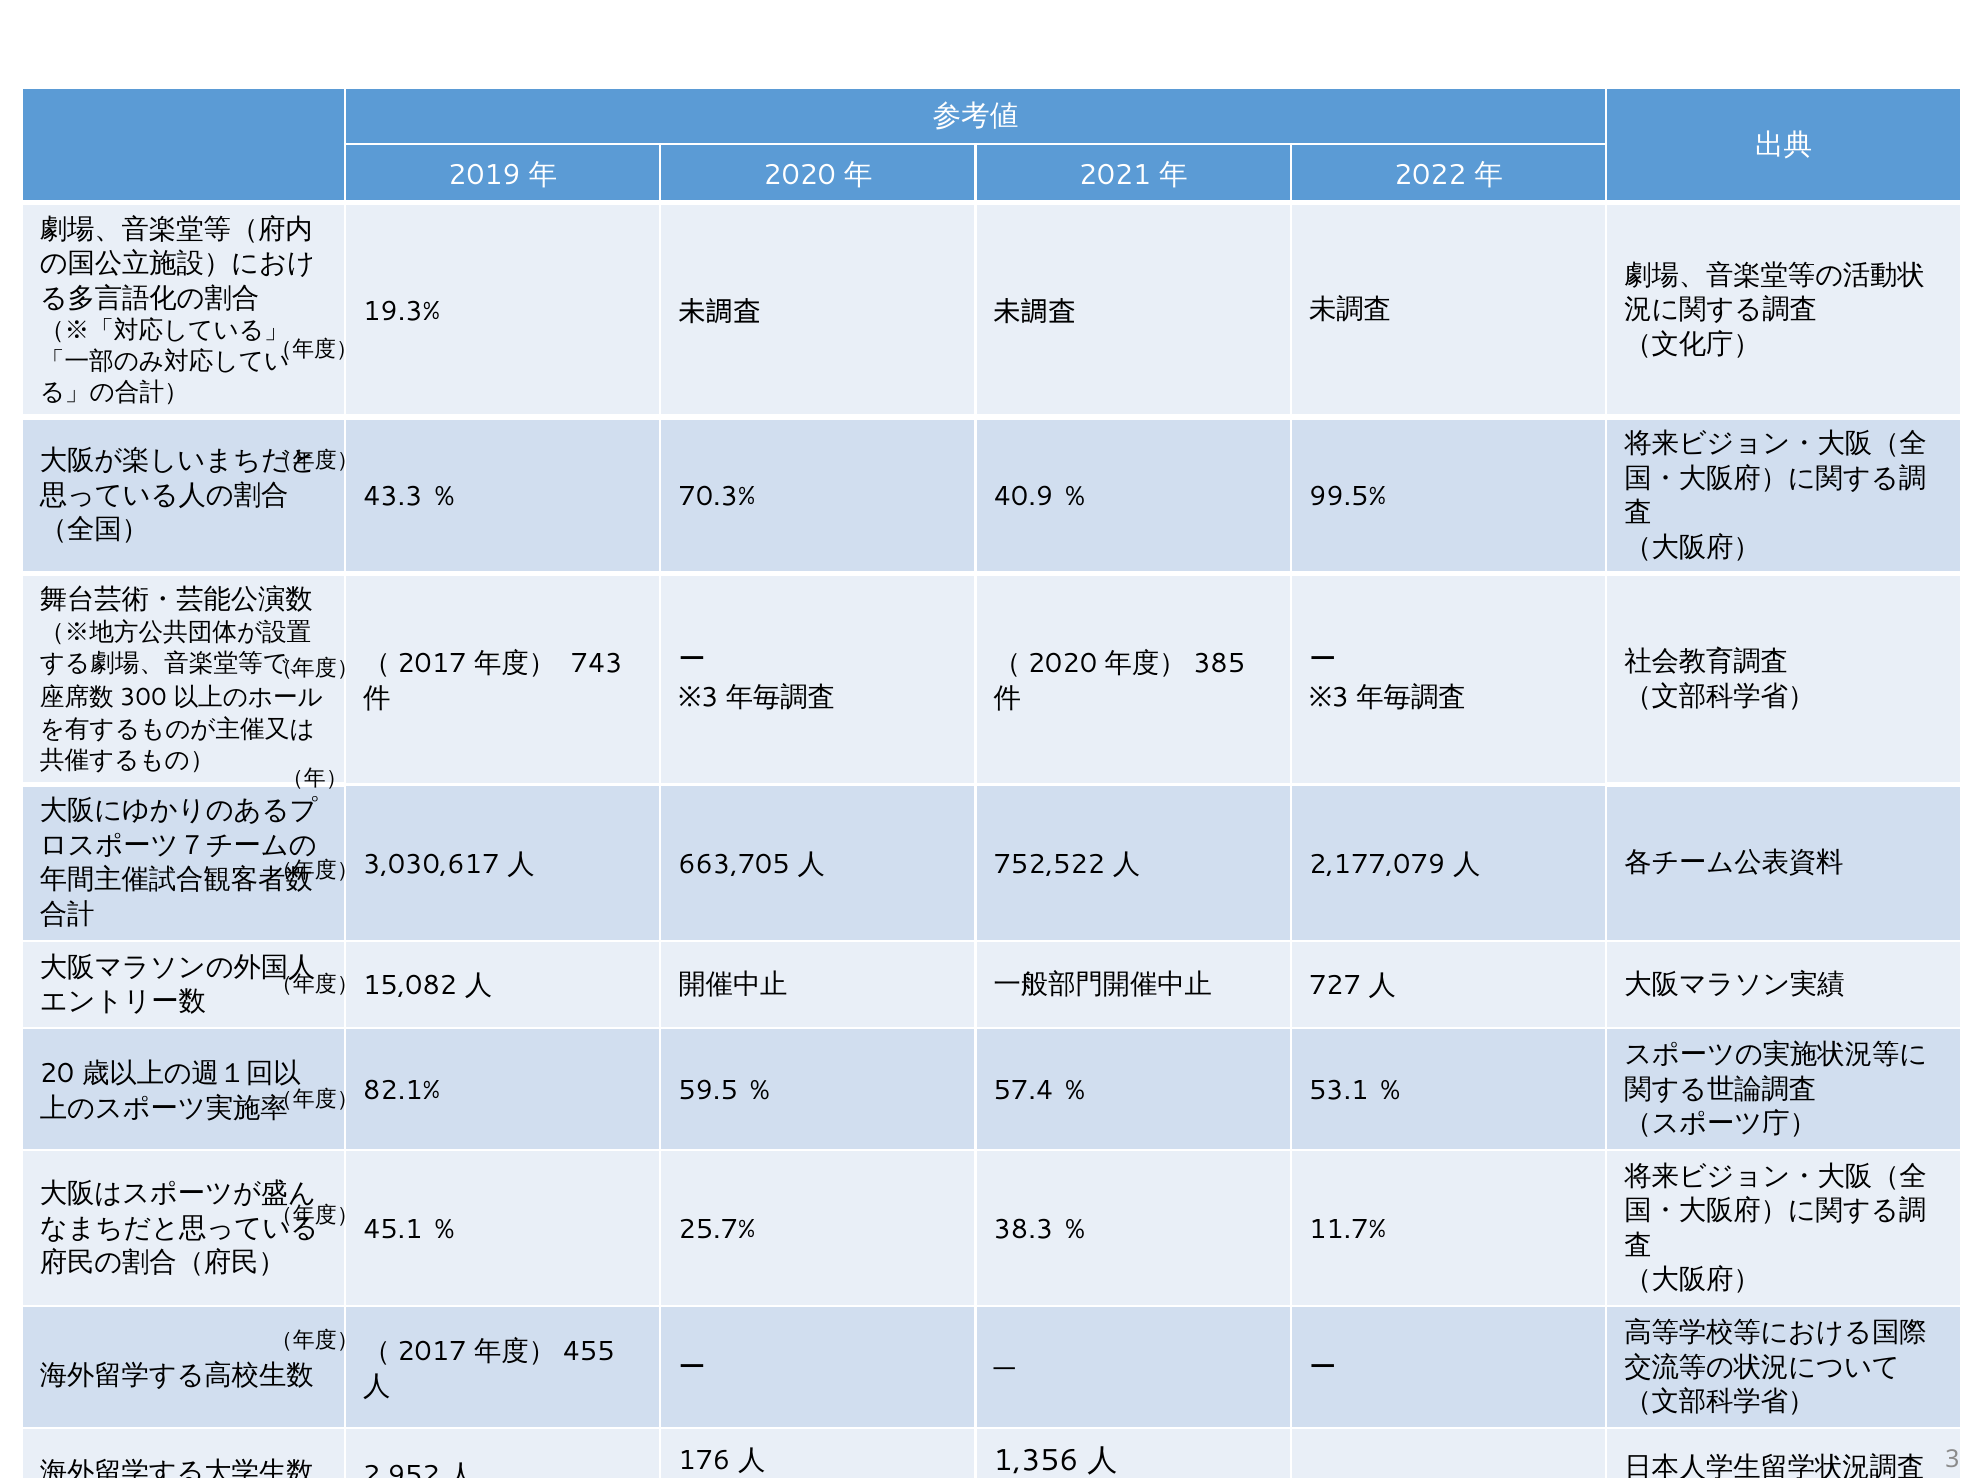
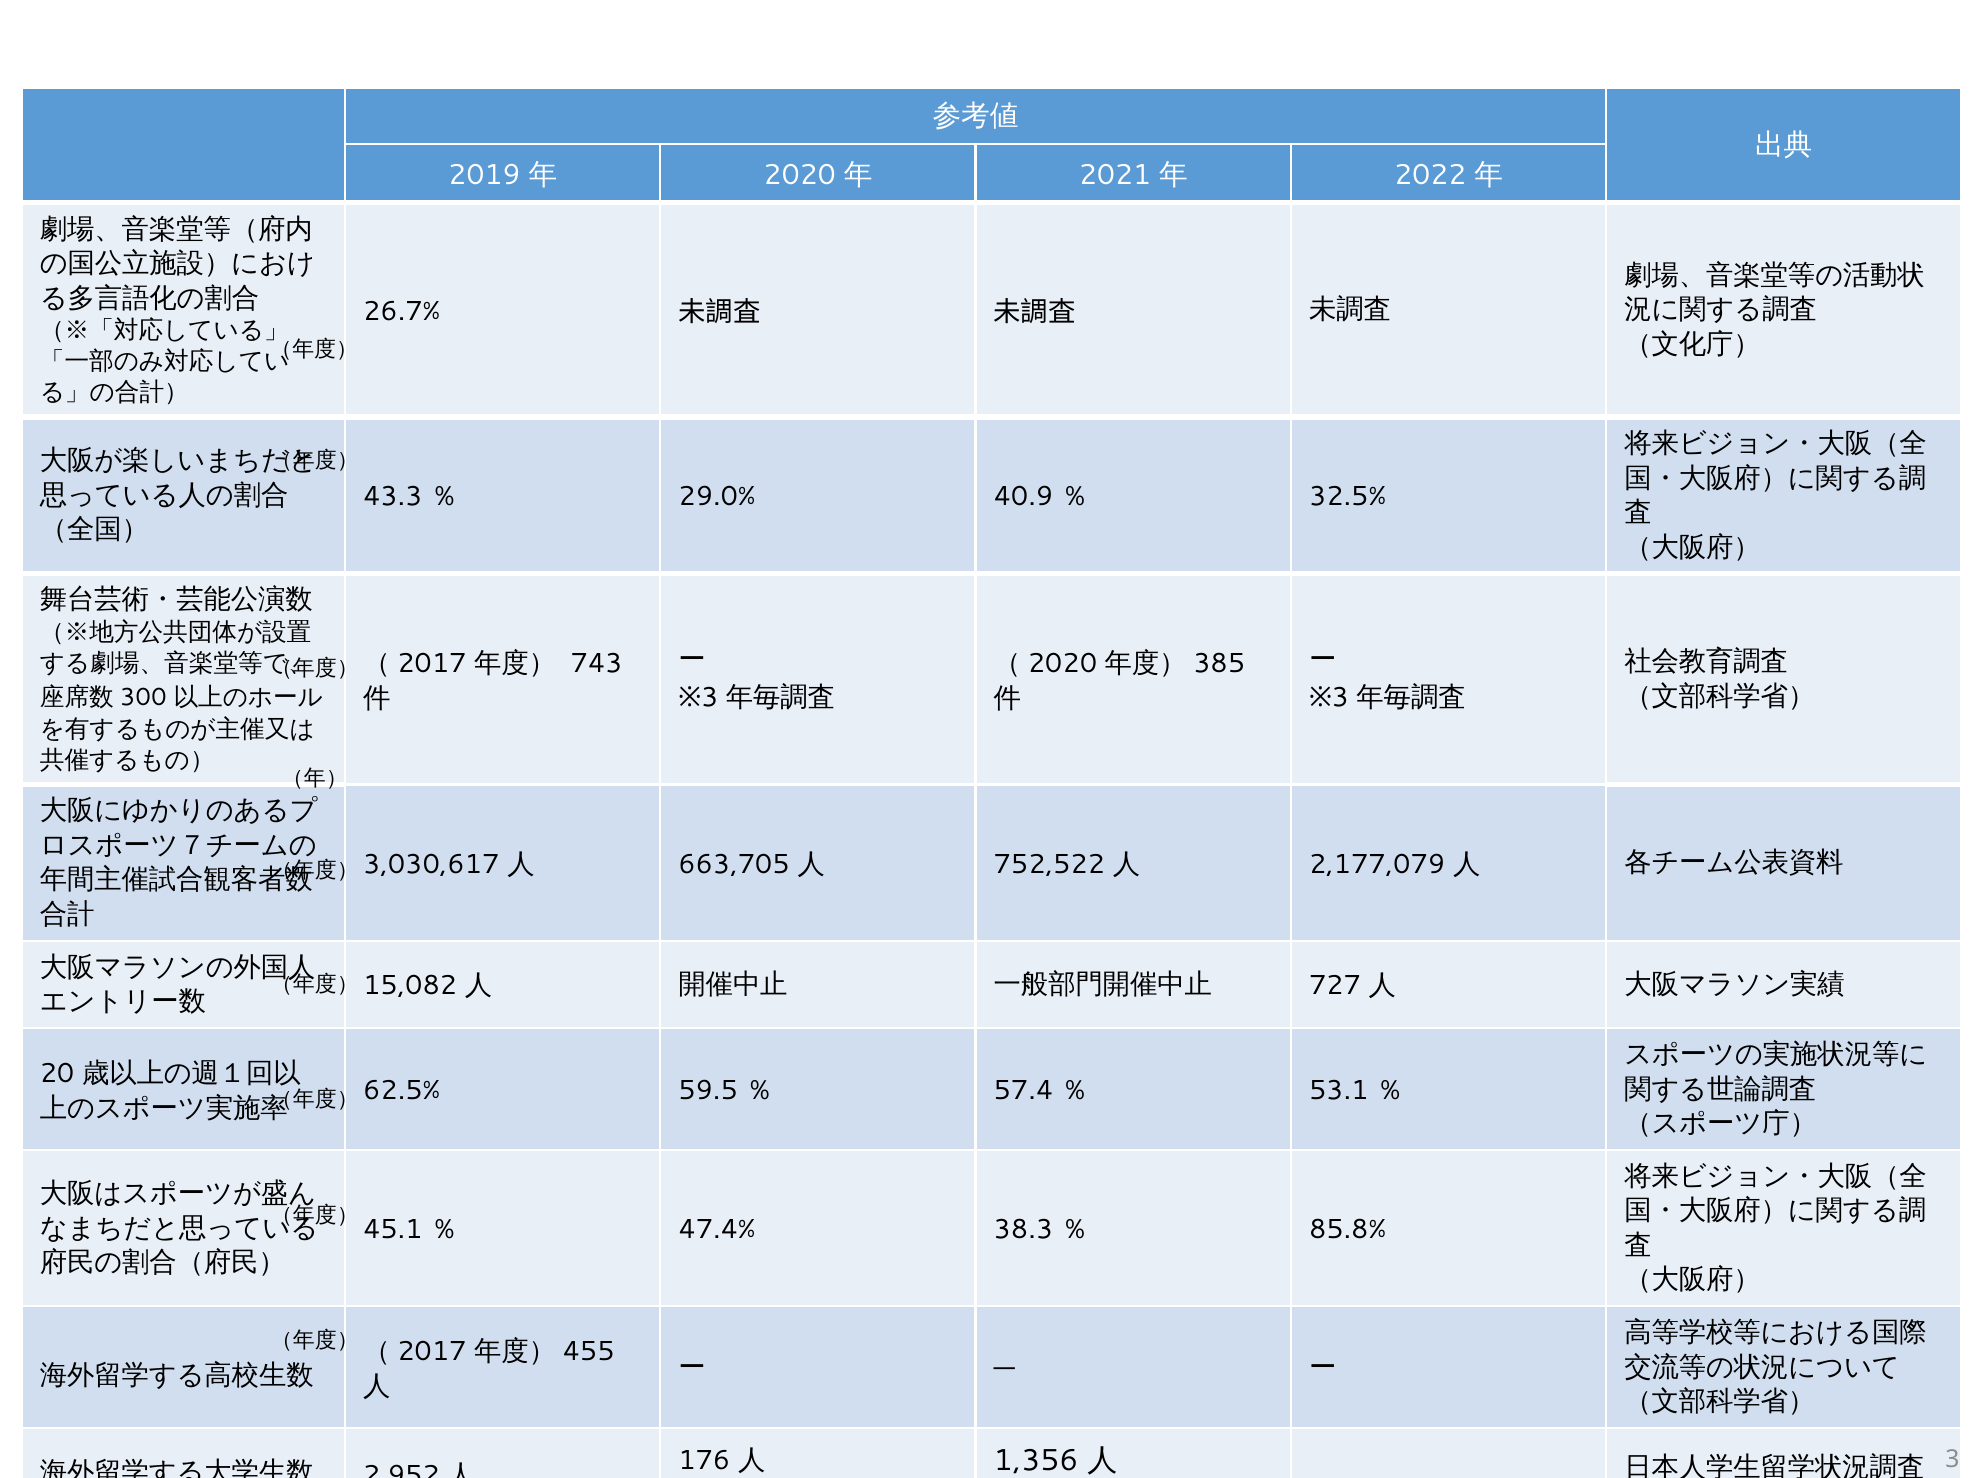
19.3%: 19.3% -> 26.7%
70.3%: 70.3% -> 29.0%
99.5%: 99.5% -> 32.5%
82.1%: 82.1% -> 62.5%
25.7%: 25.7% -> 47.4%
11.7%: 11.7% -> 85.8%
